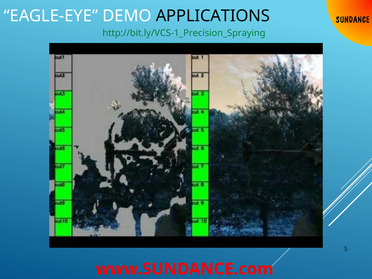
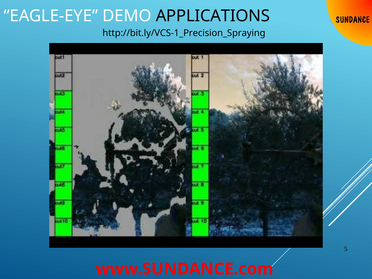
http://bit.ly/VCS-1_Precision_Spraying colour: green -> black
